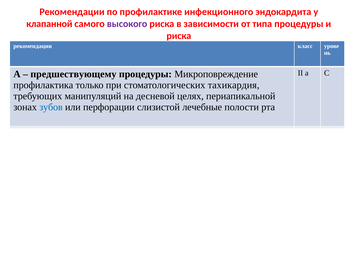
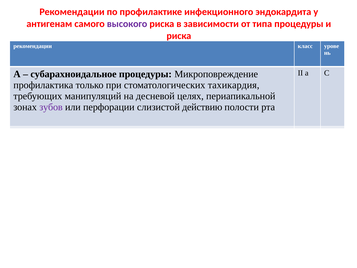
клапанной: клапанной -> антигенам
предшествующему: предшествующему -> субарахноидальное
зубов at (51, 107) colour: blue -> purple
лечебные: лечебные -> действию
